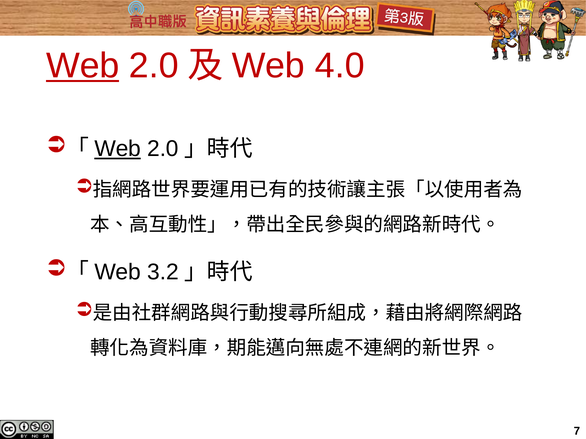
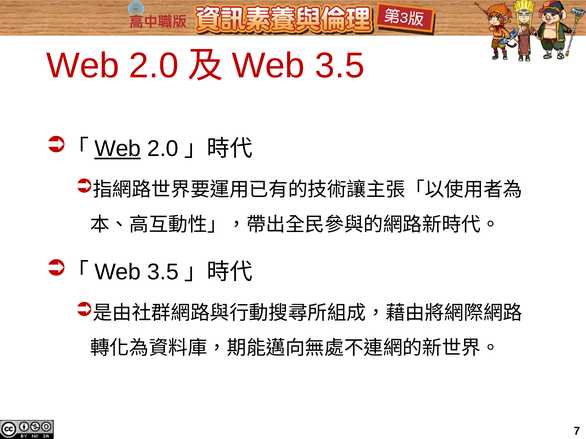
Web at (83, 66) underline: present -> none
4.0 at (340, 66): 4.0 -> 3.5
3.2 at (163, 272): 3.2 -> 3.5
